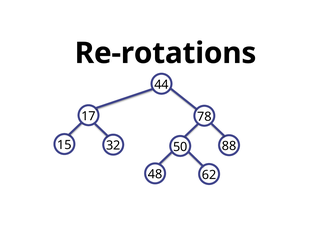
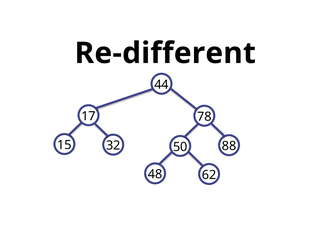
Re-rotations: Re-rotations -> Re-different
